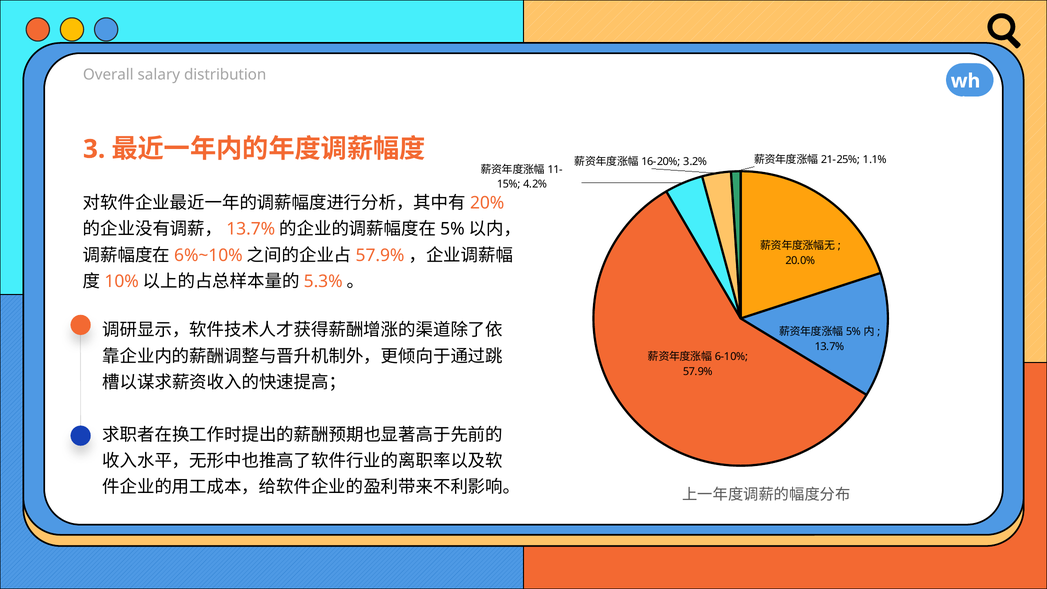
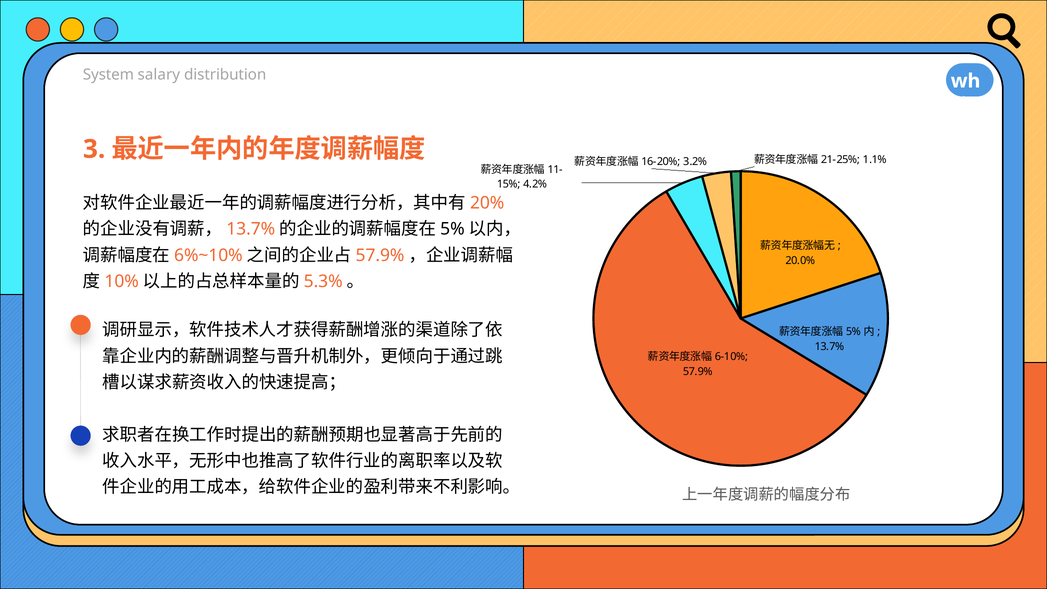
Overall: Overall -> System
